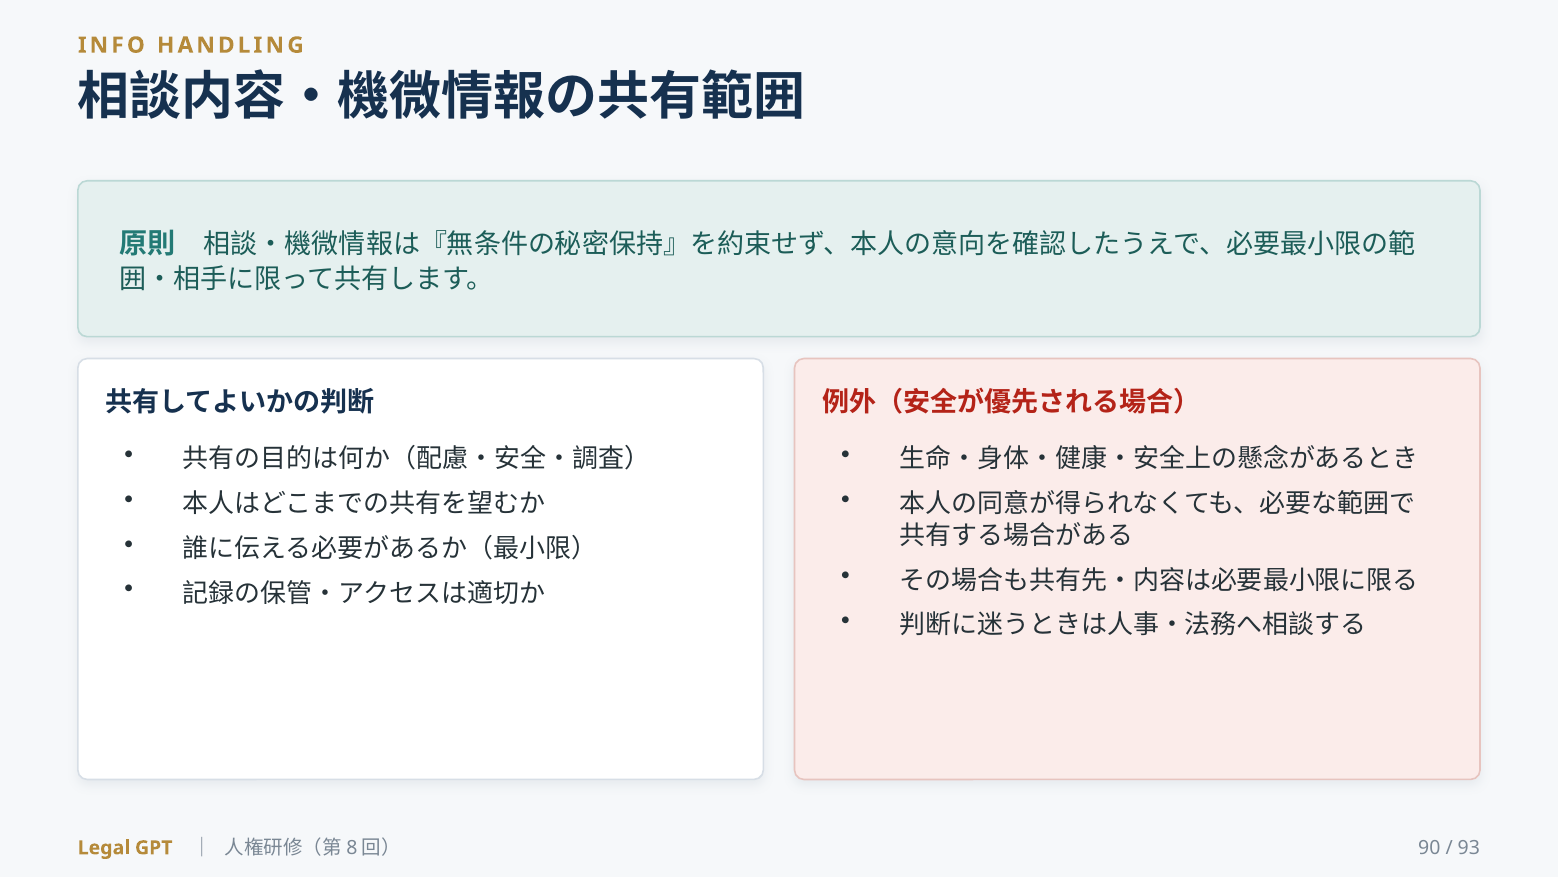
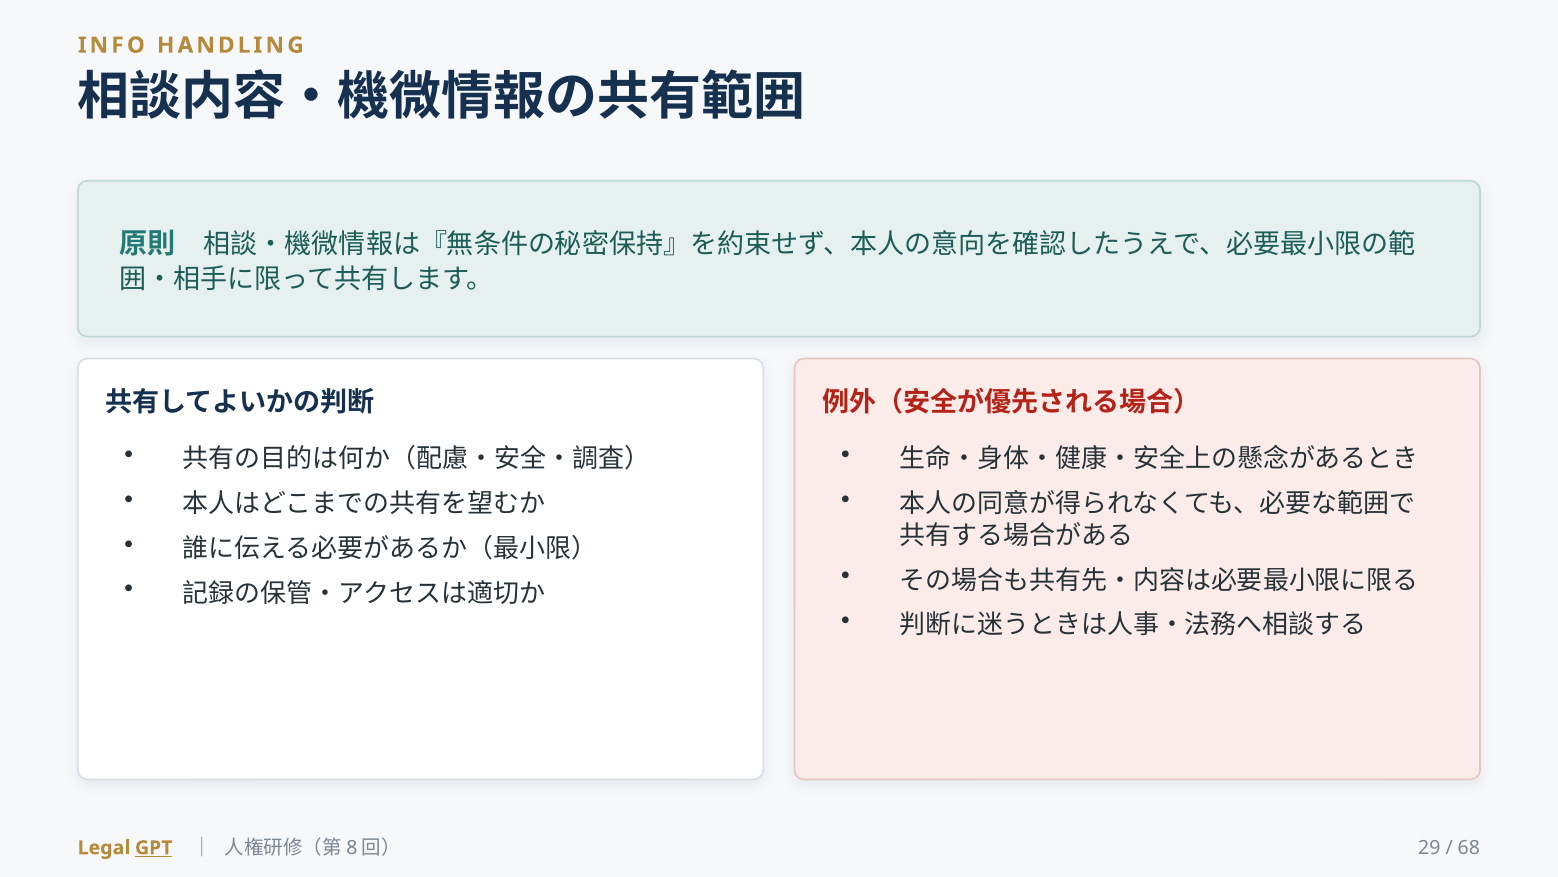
GPT underline: none -> present
90: 90 -> 29
93: 93 -> 68
